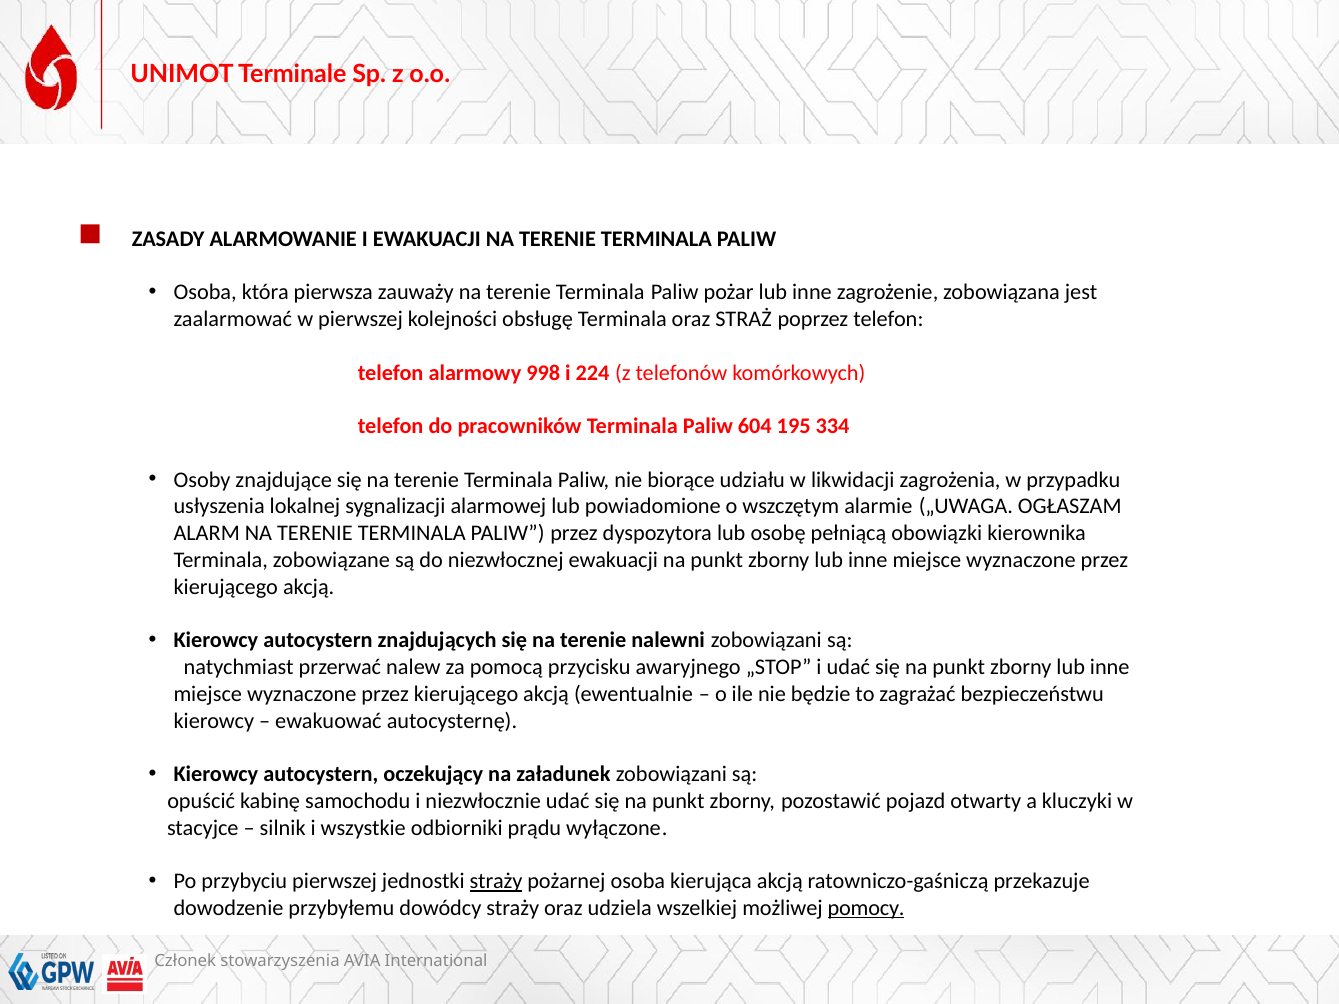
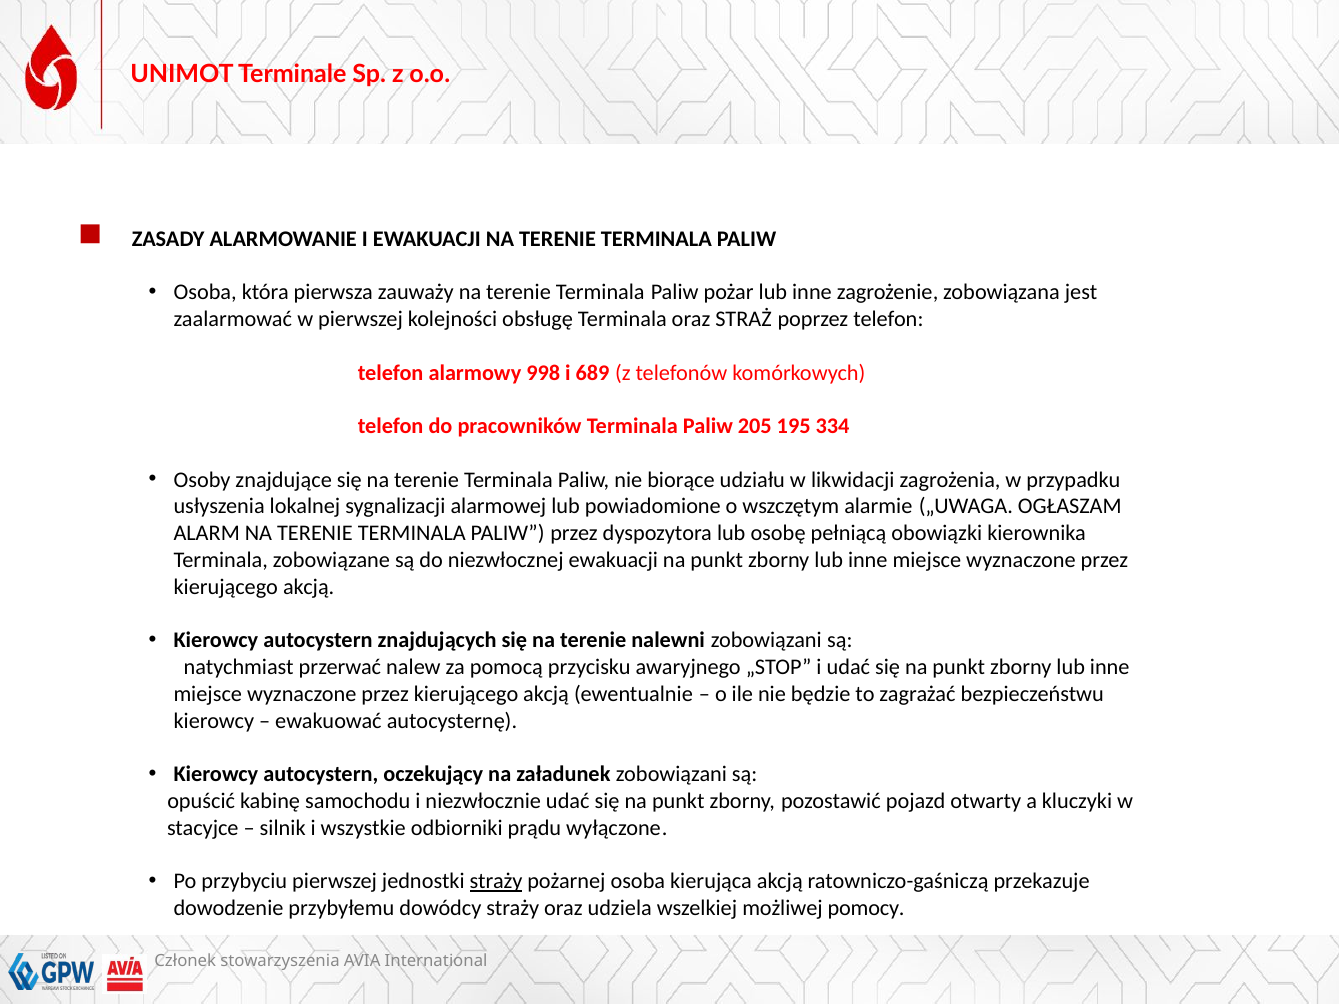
224: 224 -> 689
604: 604 -> 205
pomocy underline: present -> none
